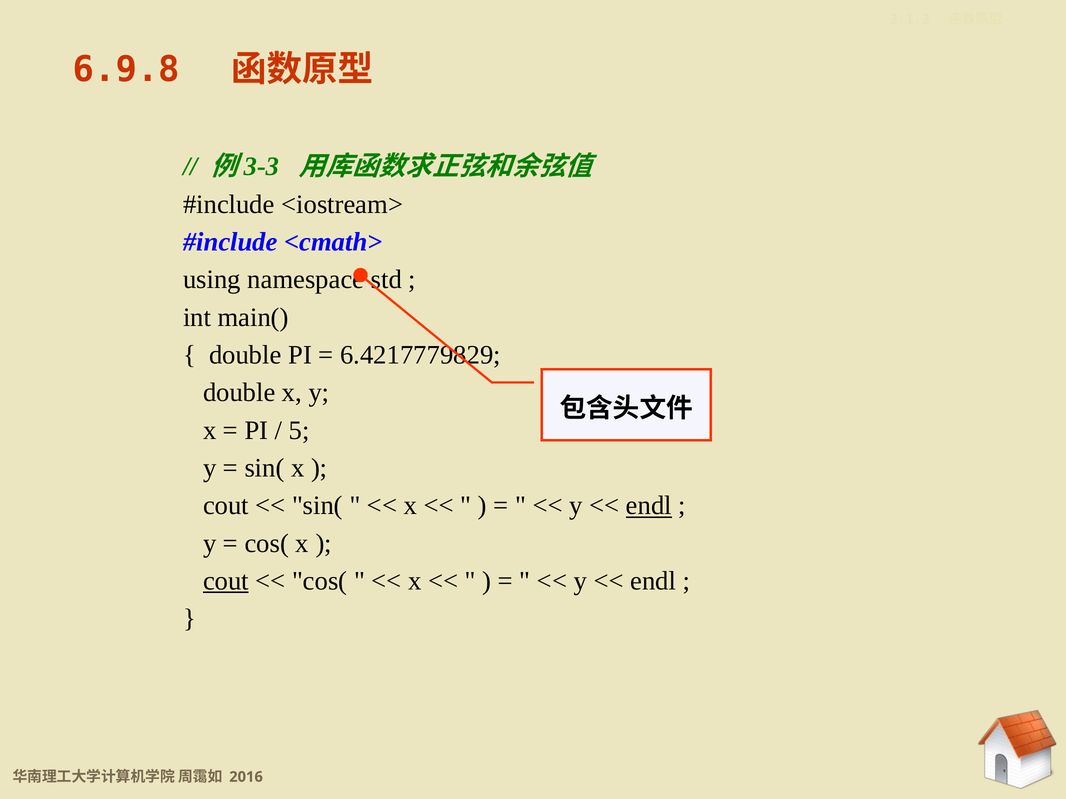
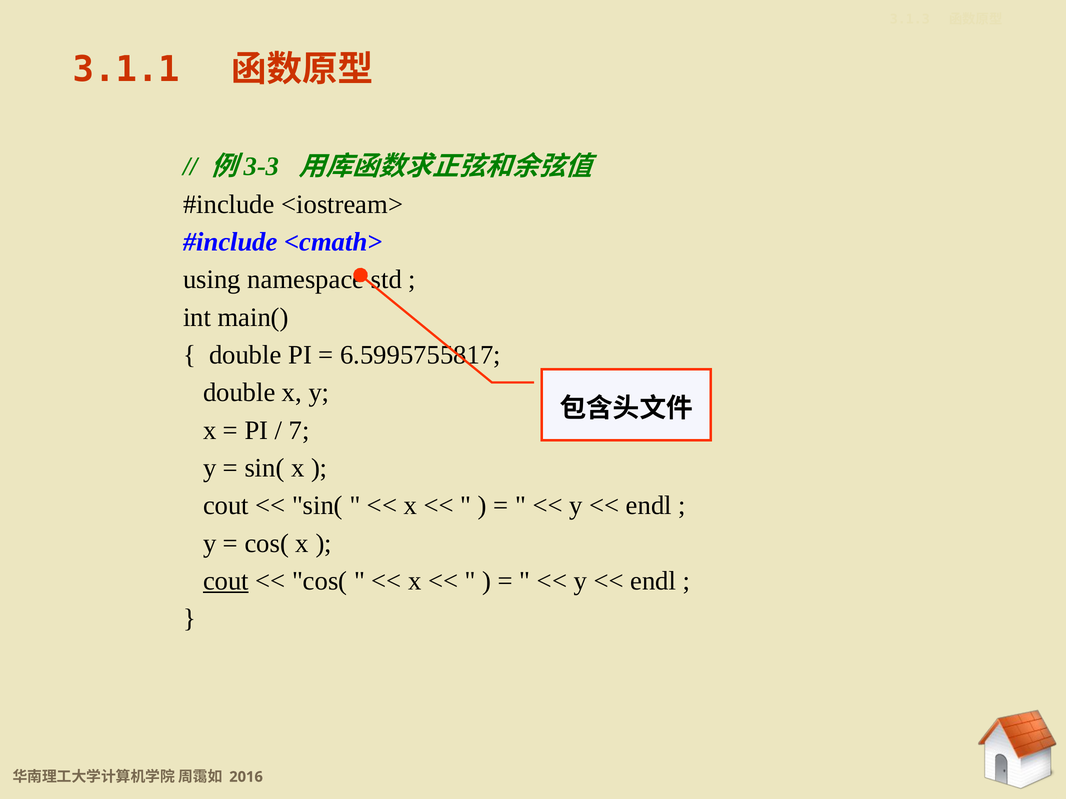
6.9.8: 6.9.8 -> 3.1.1
6.4217779829: 6.4217779829 -> 6.5995755817
5: 5 -> 7
endl at (649, 506) underline: present -> none
